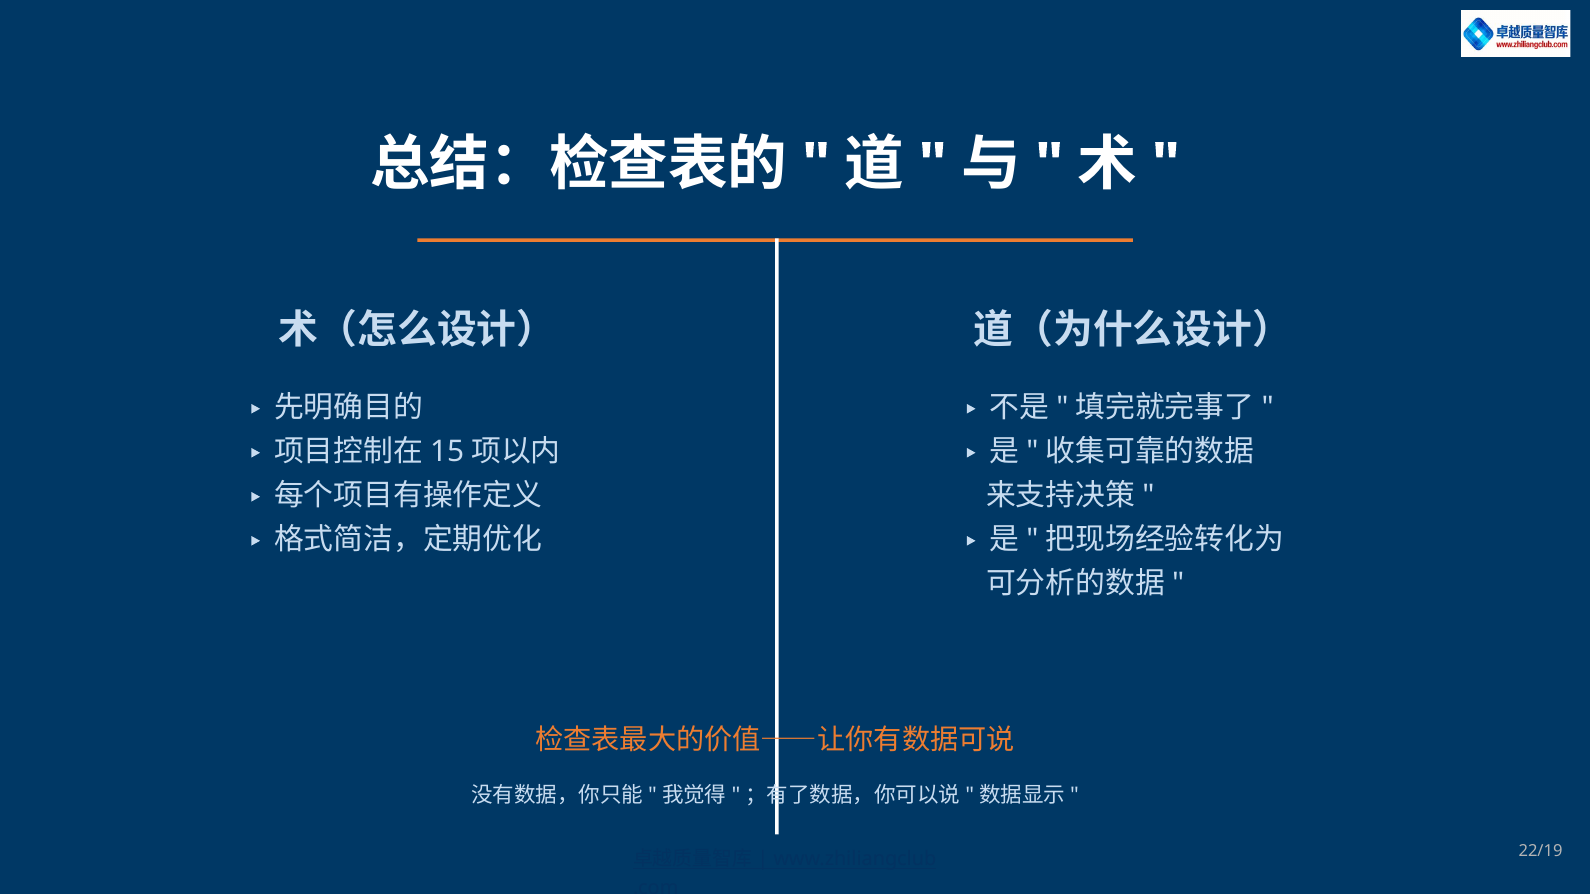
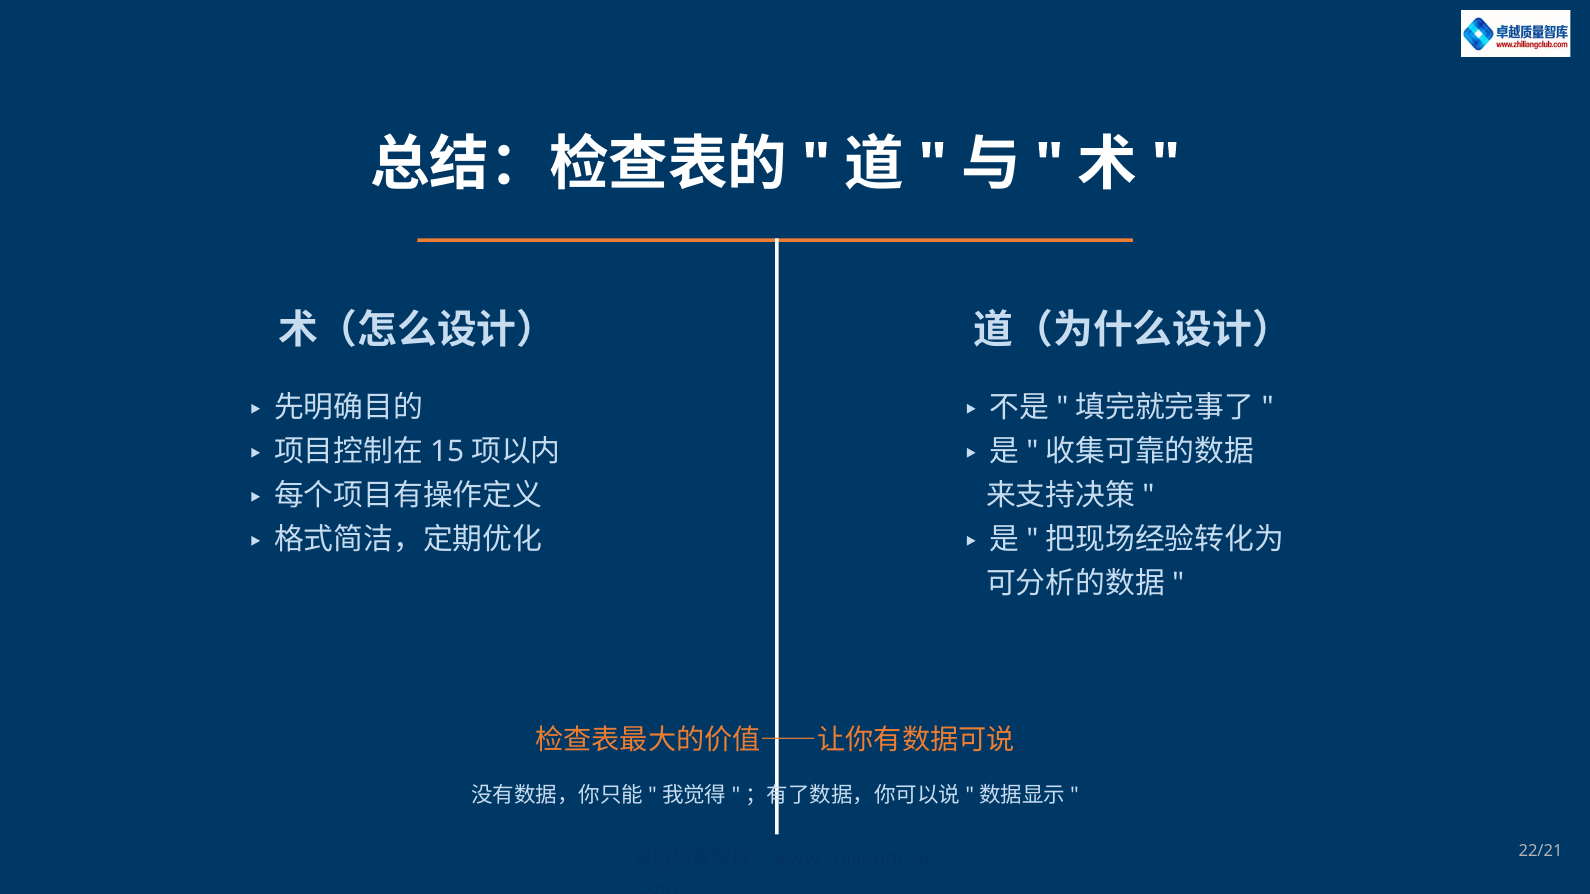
22/19: 22/19 -> 22/21
